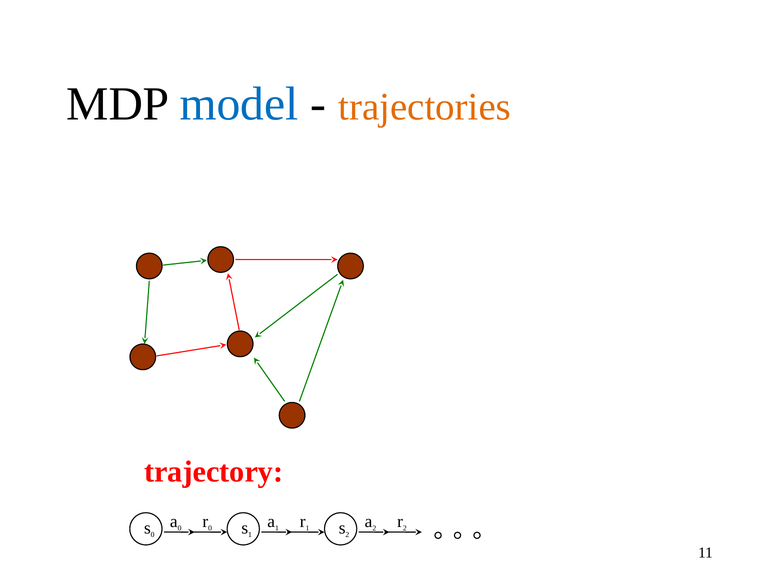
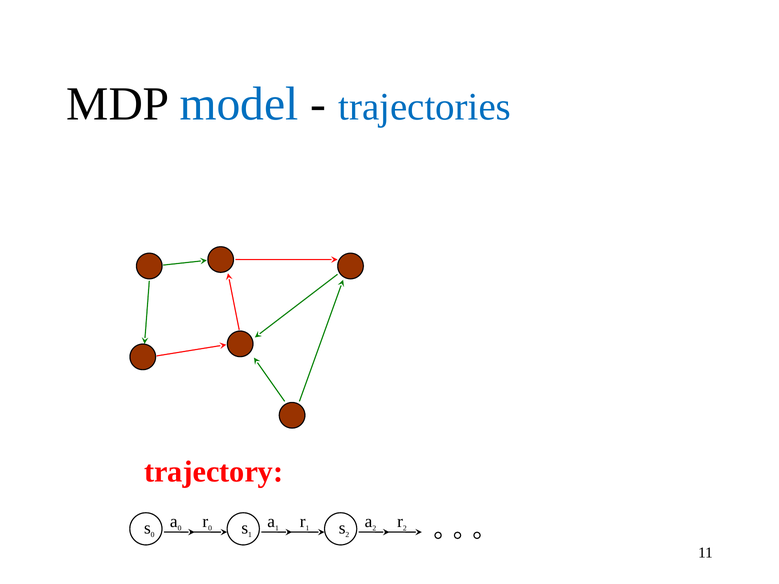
trajectories colour: orange -> blue
